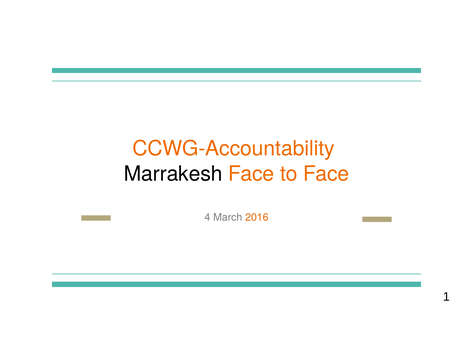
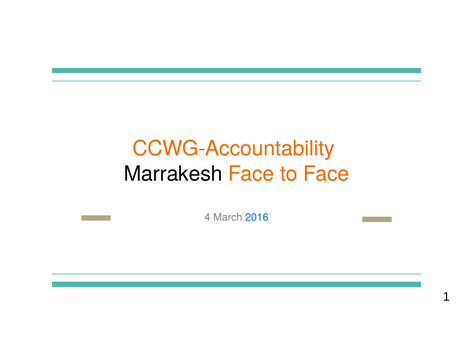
2016 colour: orange -> blue
